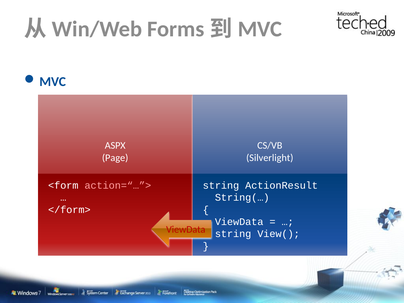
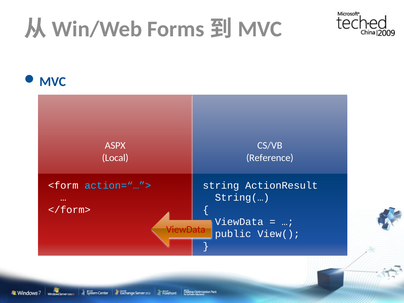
Page: Page -> Local
Silverlight: Silverlight -> Reference
action=“…”> colour: pink -> light blue
string at (233, 234): string -> public
